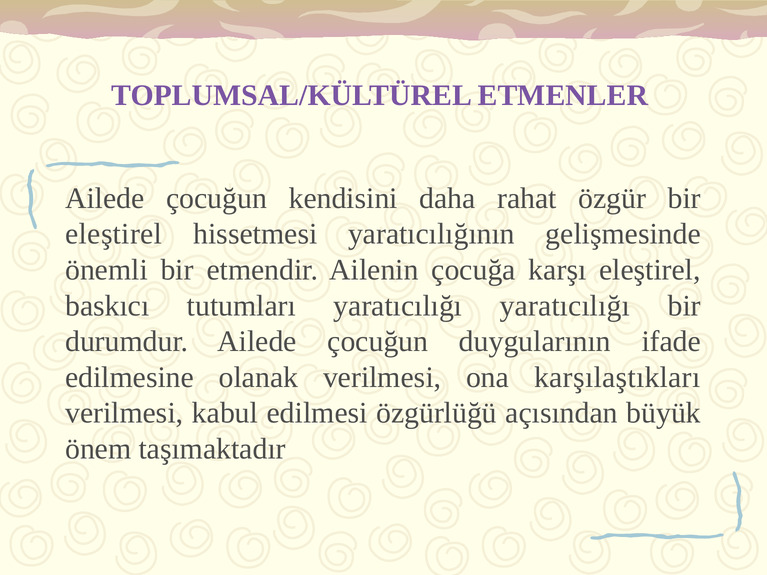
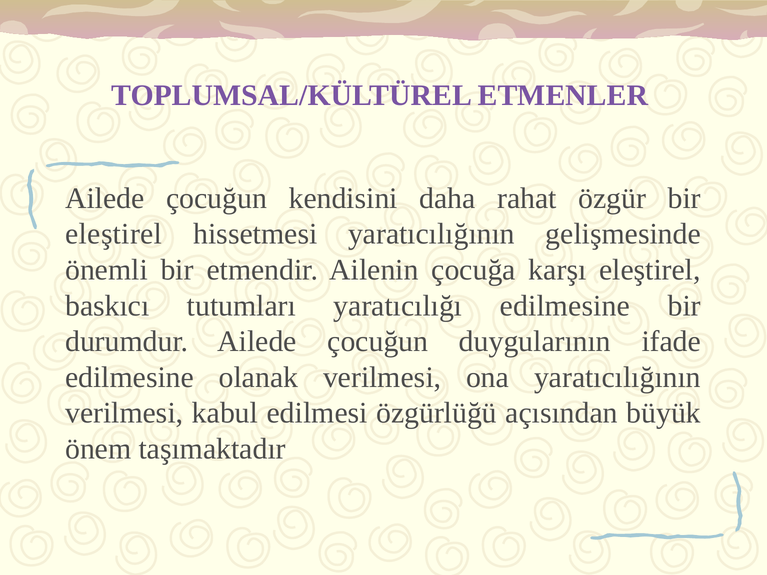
yaratıcılığı yaratıcılığı: yaratıcılığı -> edilmesine
ona karşılaştıkları: karşılaştıkları -> yaratıcılığının
